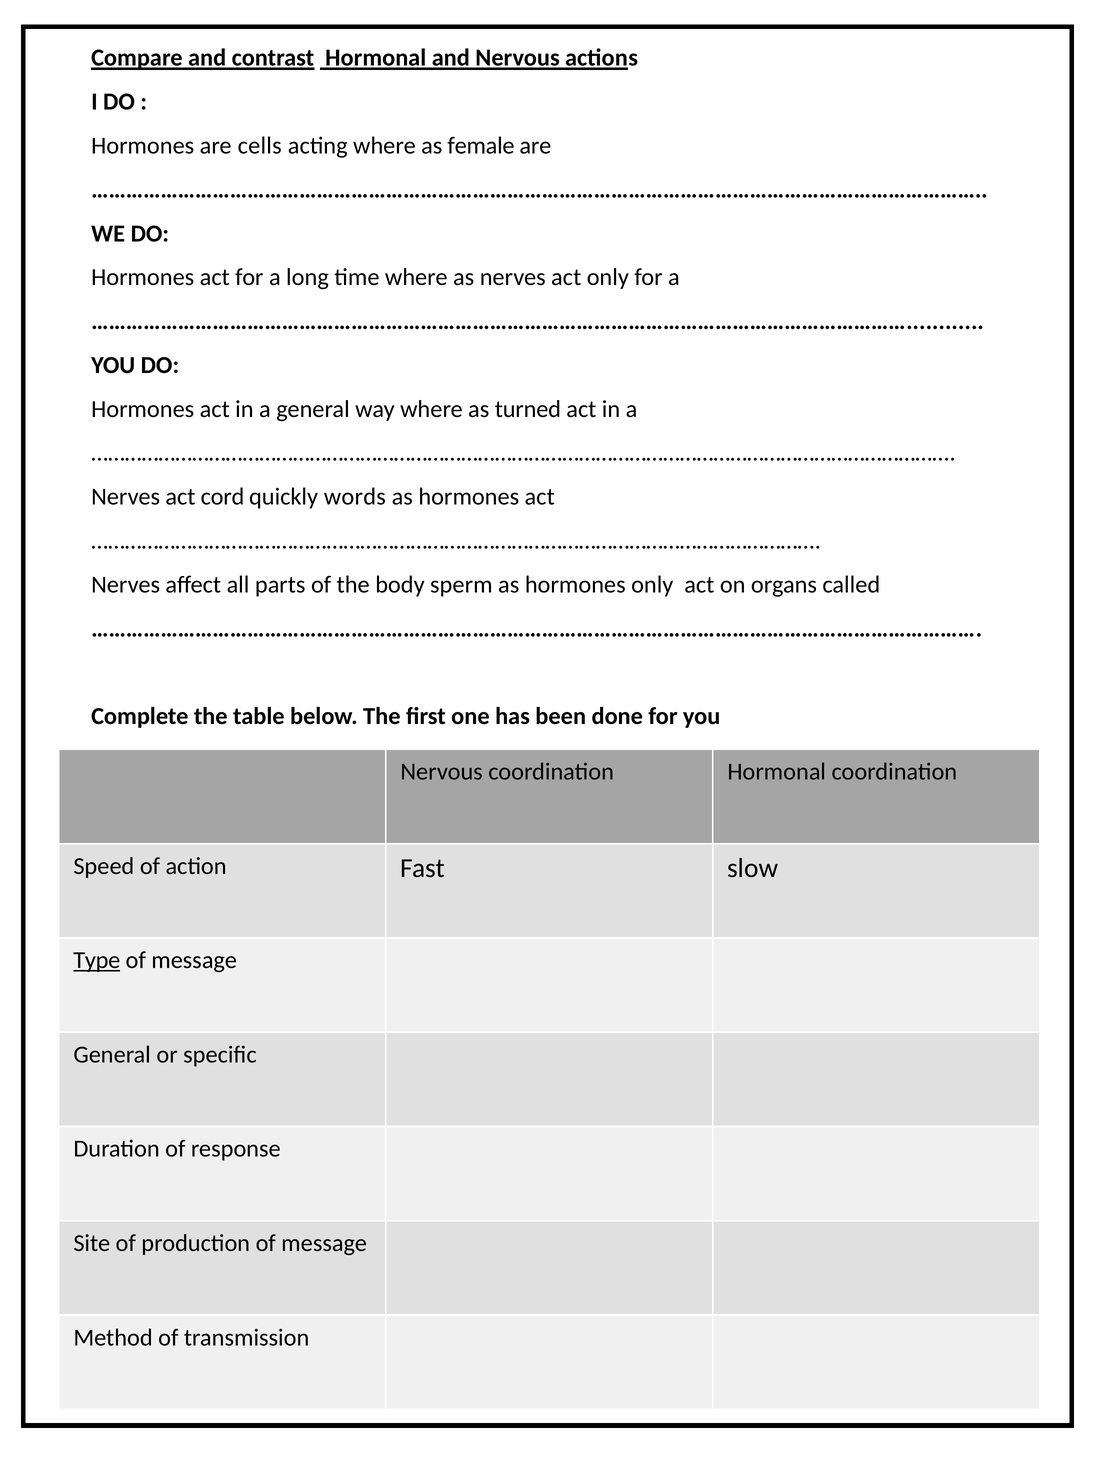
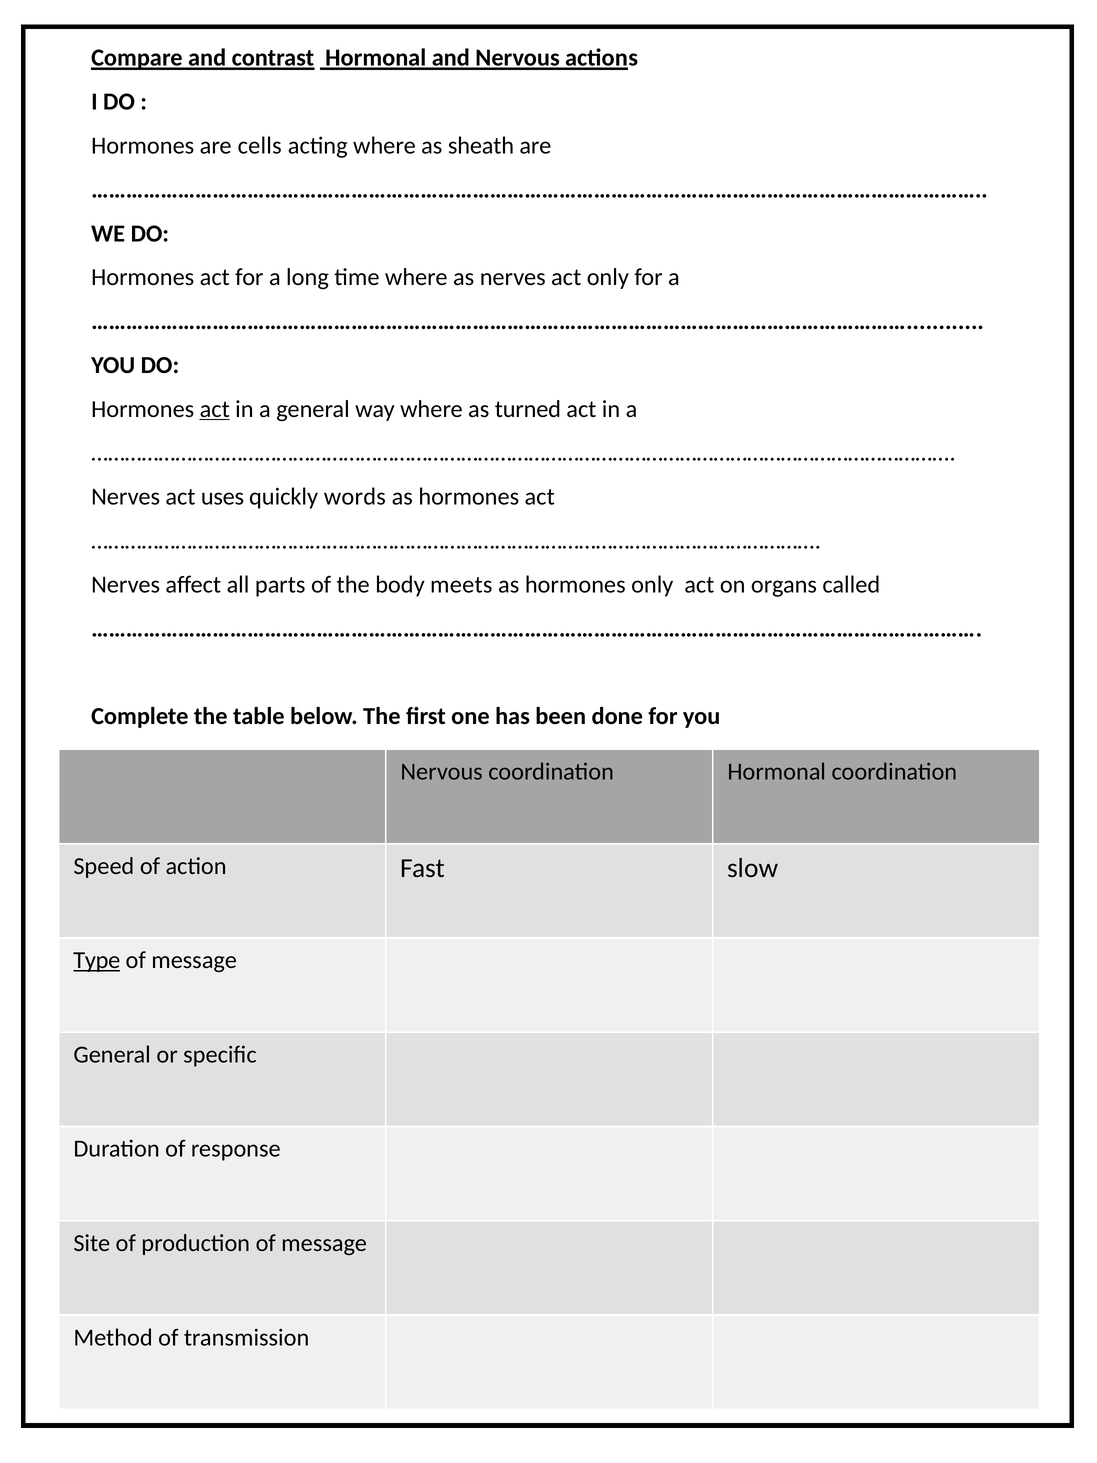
female: female -> sheath
act at (215, 409) underline: none -> present
cord: cord -> uses
sperm: sperm -> meets
